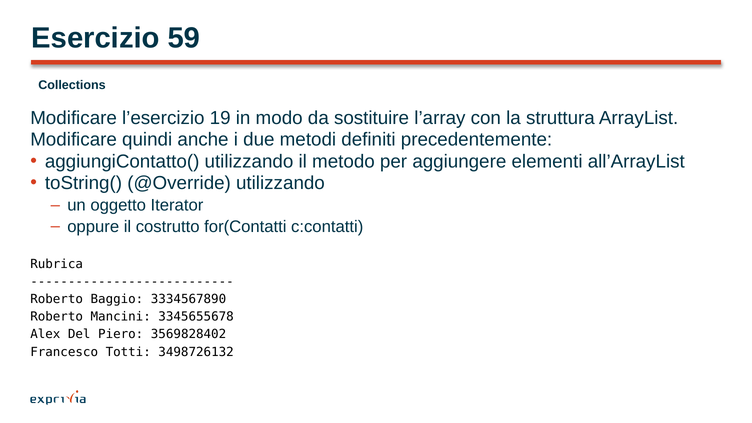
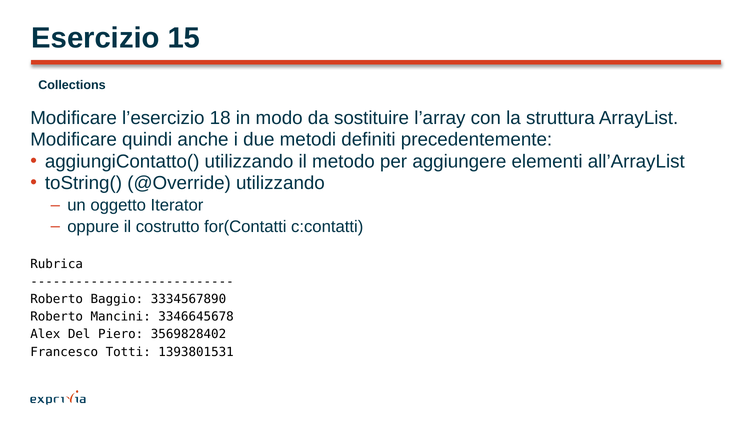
59: 59 -> 15
19: 19 -> 18
3345655678: 3345655678 -> 3346645678
3498726132: 3498726132 -> 1393801531
